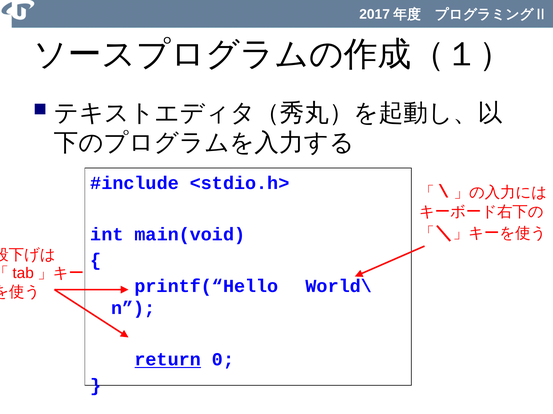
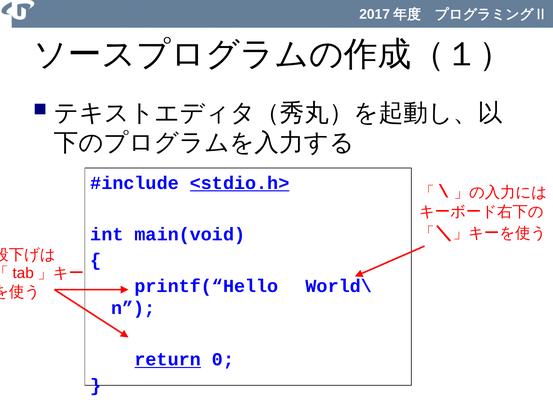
<stdio.h> underline: none -> present
